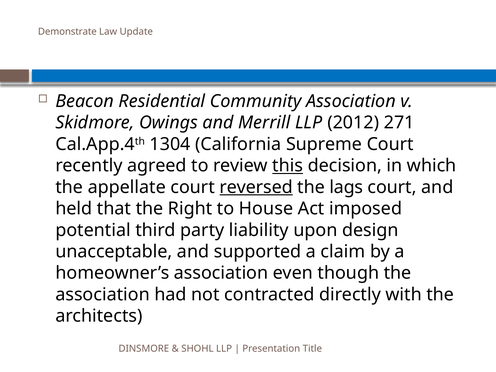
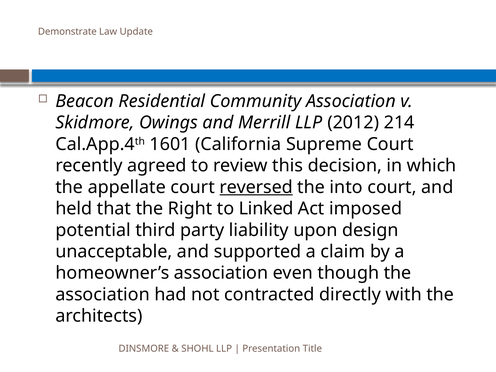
271: 271 -> 214
1304: 1304 -> 1601
this underline: present -> none
lags: lags -> into
House: House -> Linked
